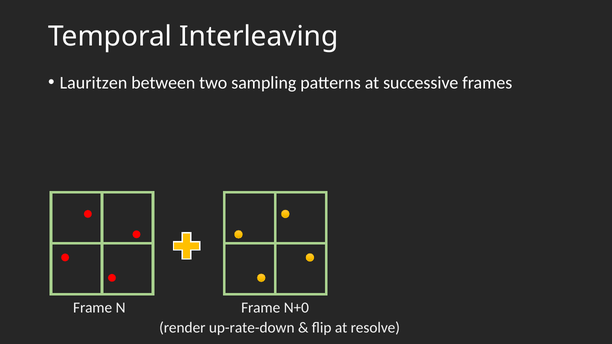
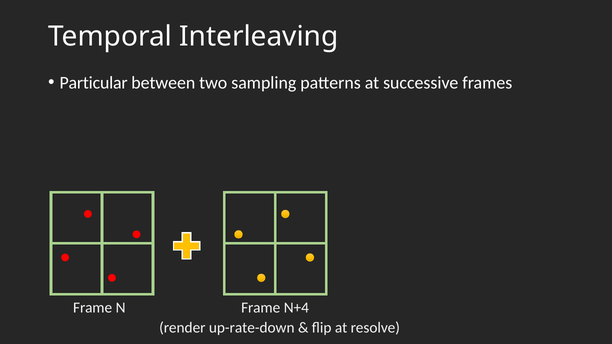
Lauritzen: Lauritzen -> Particular
N+0: N+0 -> N+4
